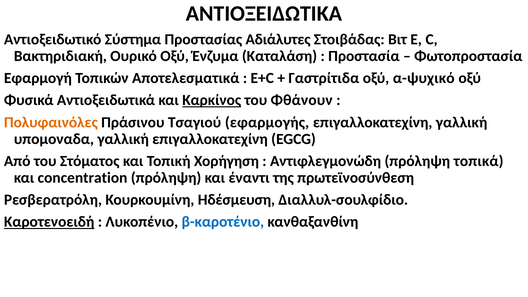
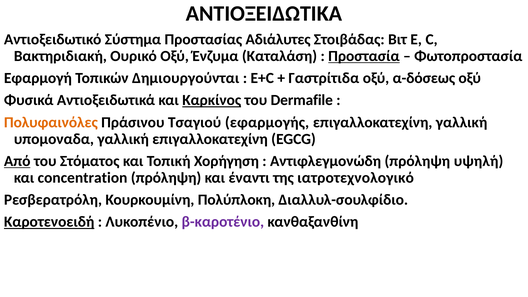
Προστασία underline: none -> present
Αποτελεσματικά: Αποτελεσματικά -> Δημιουργούνται
α-ψυχικό: α-ψυχικό -> α-δόσεως
Φθάνουν: Φθάνουν -> Dermafile
Από underline: none -> present
τοπικά: τοπικά -> υψηλή
πρωτεϊνοσύνθεση: πρωτεϊνοσύνθεση -> ιατροτεχνολογικό
Ηδέσμευση: Ηδέσμευση -> Πολύπλοκη
β-καροτένιο colour: blue -> purple
